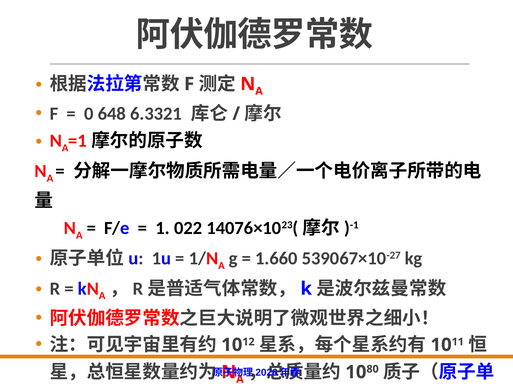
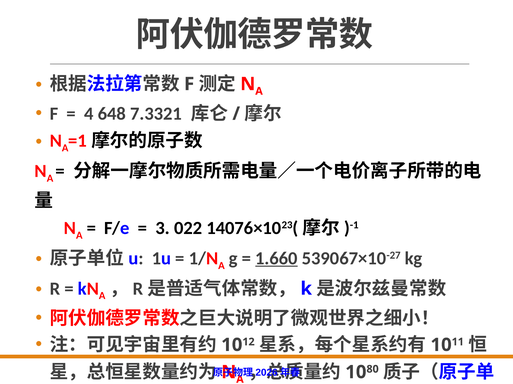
0: 0 -> 4
6.3321: 6.3321 -> 7.3321
1: 1 -> 3
1.660 underline: none -> present
